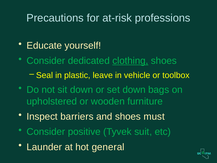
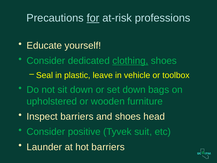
for underline: none -> present
must: must -> head
hot general: general -> barriers
